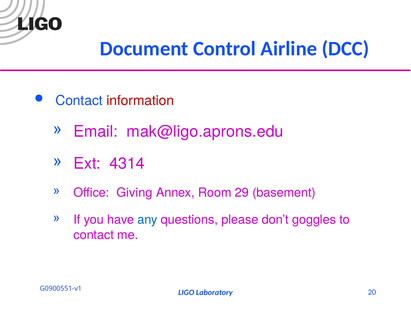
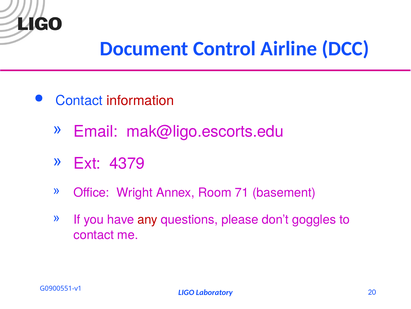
mak@ligo.aprons.edu: mak@ligo.aprons.edu -> mak@ligo.escorts.edu
4314: 4314 -> 4379
Giving: Giving -> Wright
29: 29 -> 71
any colour: blue -> red
